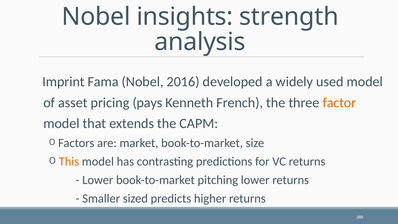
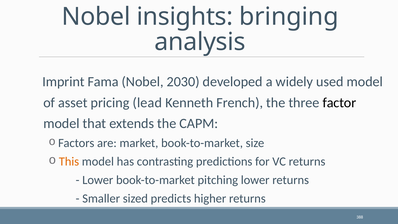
strength: strength -> bringing
2016: 2016 -> 2030
pays: pays -> lead
factor colour: orange -> black
